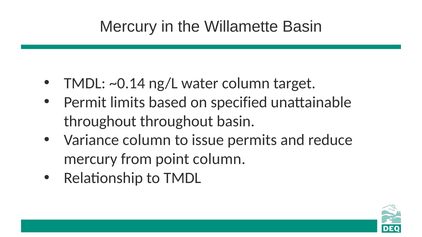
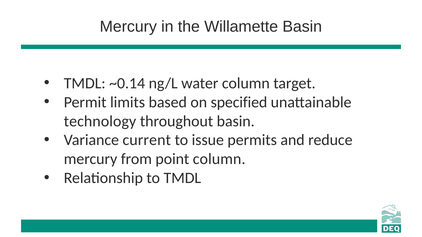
throughout at (100, 121): throughout -> technology
Variance column: column -> current
